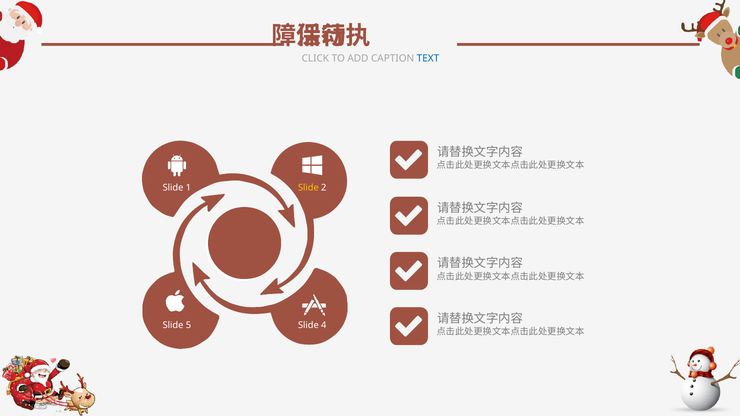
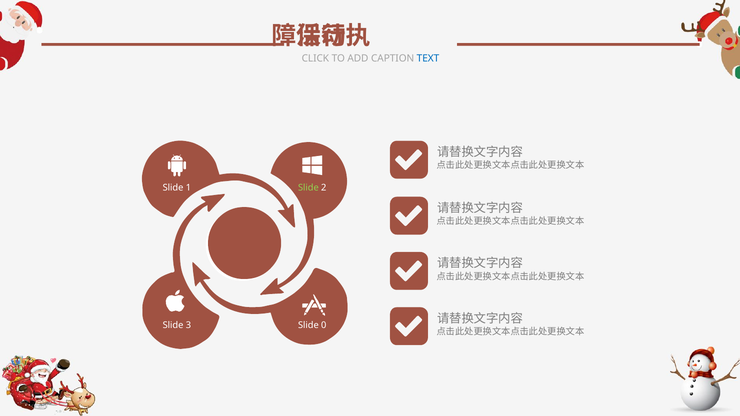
Slide at (308, 188) colour: yellow -> light green
5: 5 -> 3
4: 4 -> 0
